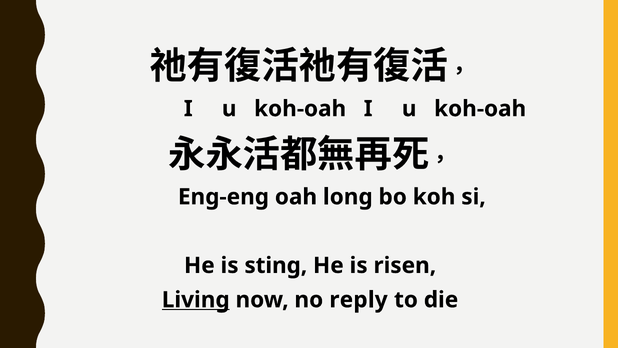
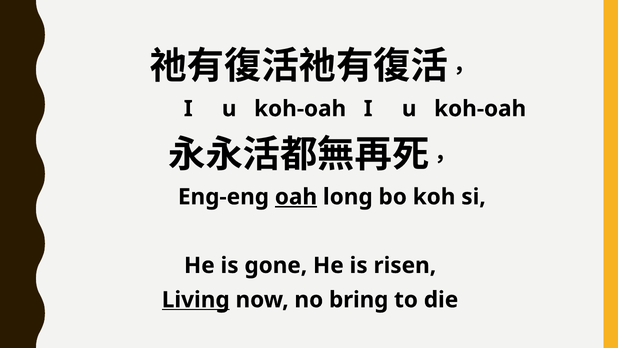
oah underline: none -> present
sting: sting -> gone
reply: reply -> bring
